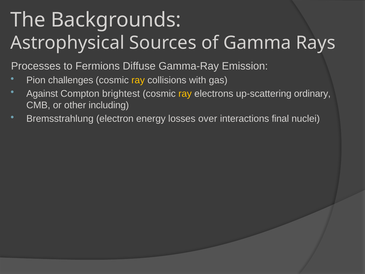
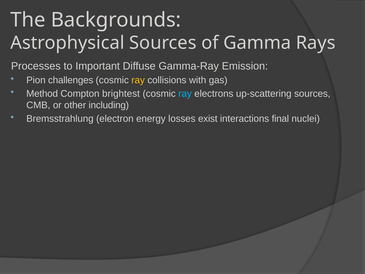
Fermions: Fermions -> Important
Against: Against -> Method
ray at (185, 93) colour: yellow -> light blue
up-scattering ordinary: ordinary -> sources
over: over -> exist
